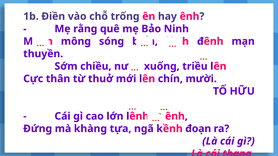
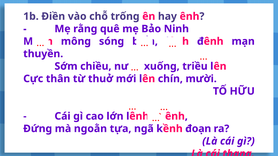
khàng: khàng -> ngoằn
